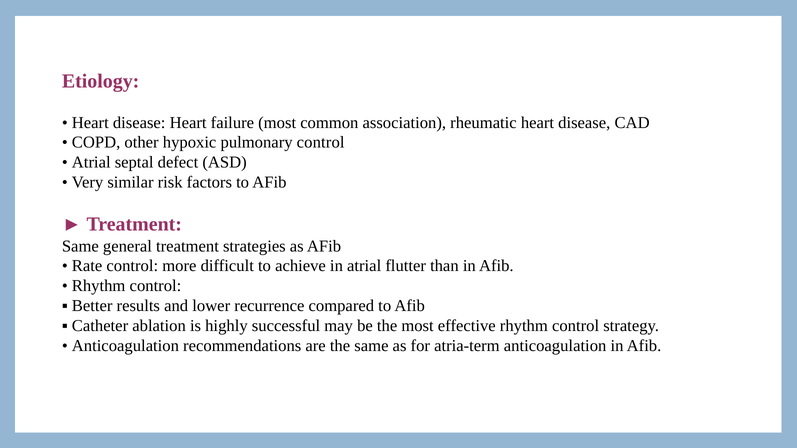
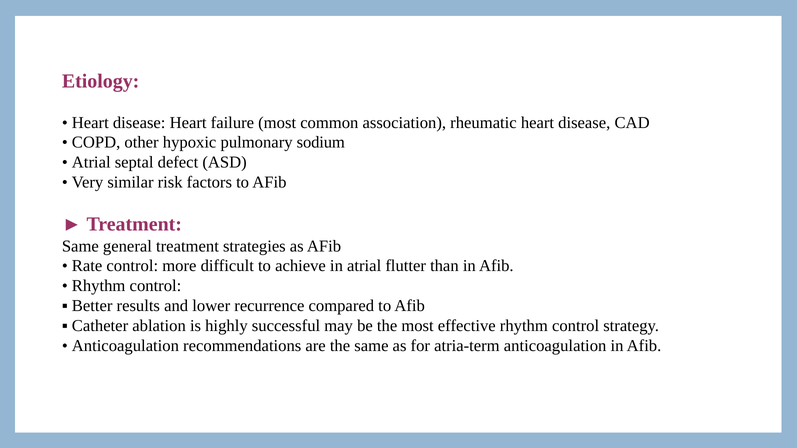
pulmonary control: control -> sodium
